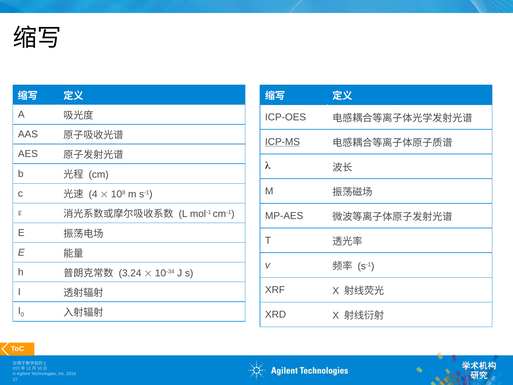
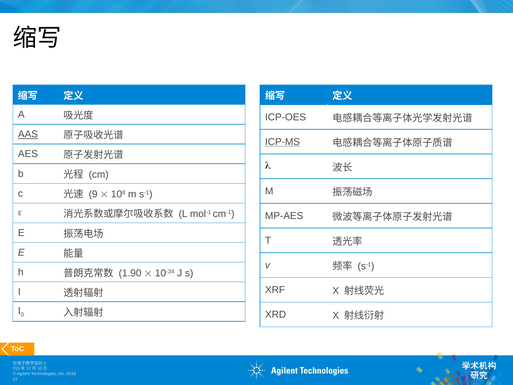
AAS underline: none -> present
4: 4 -> 9
3.24: 3.24 -> 1.90
